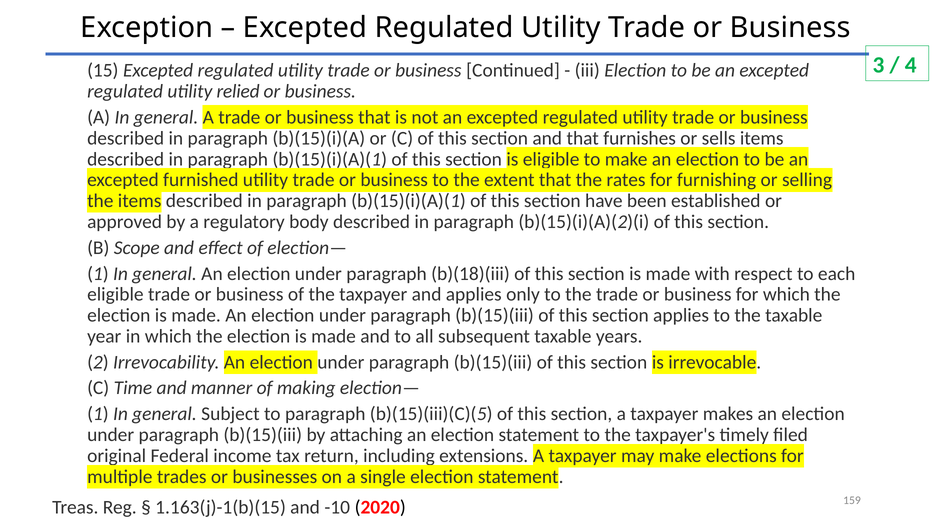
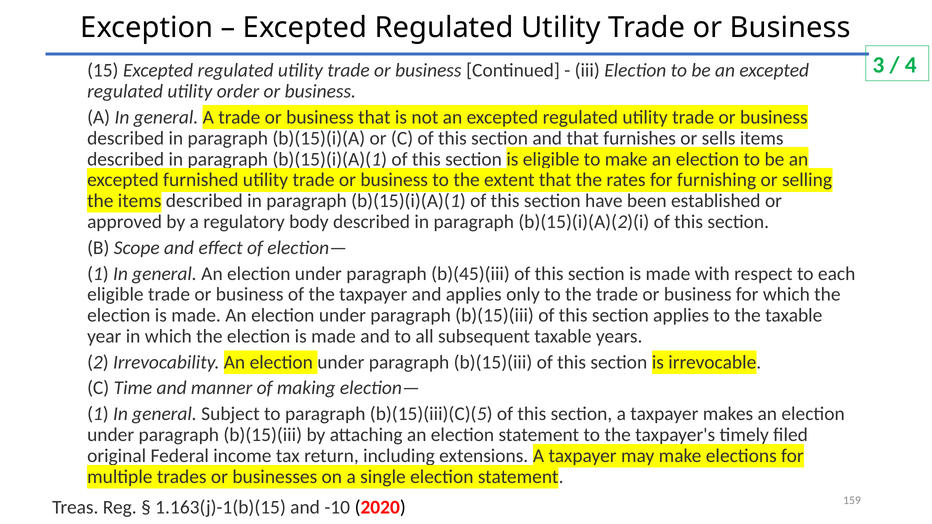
relied: relied -> order
b)(18)(iii: b)(18)(iii -> b)(45)(iii
